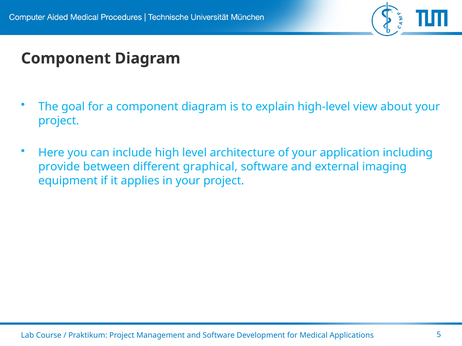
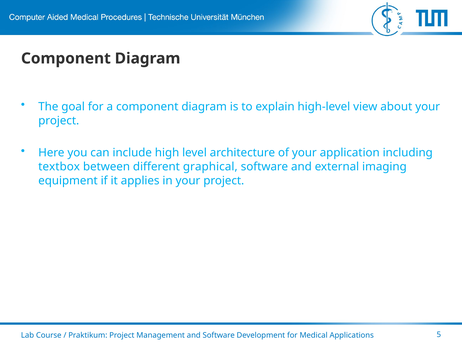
provide: provide -> textbox
